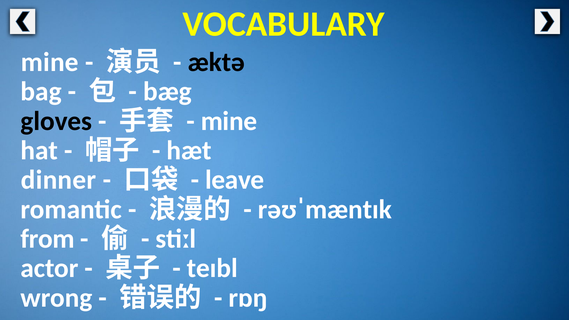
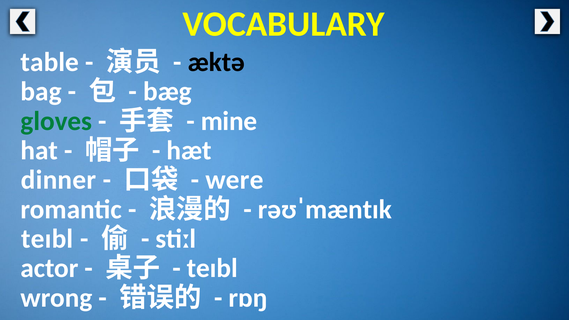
mine at (50, 62): mine -> table
gloves colour: black -> green
leave: leave -> were
from at (48, 239): from -> teɪbl
